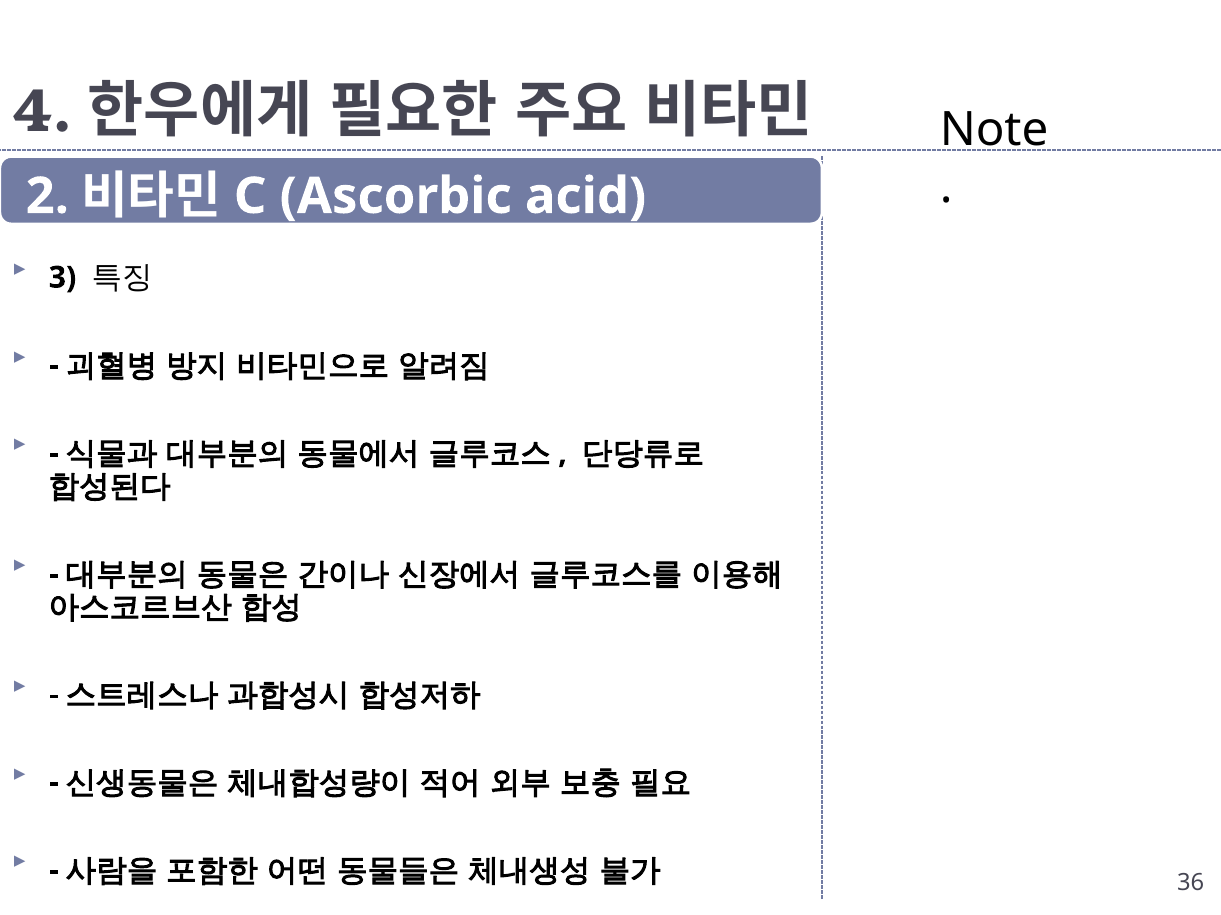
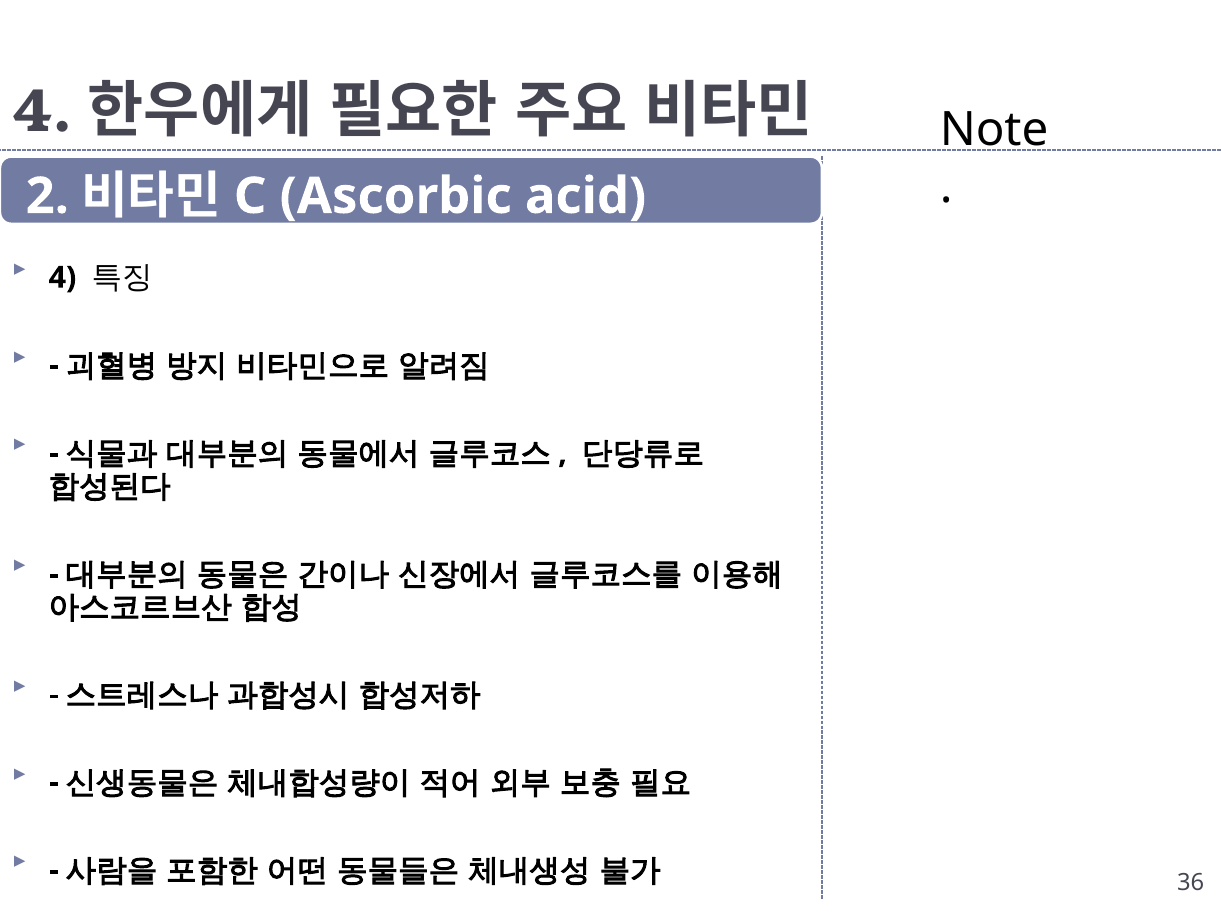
3: 3 -> 4
